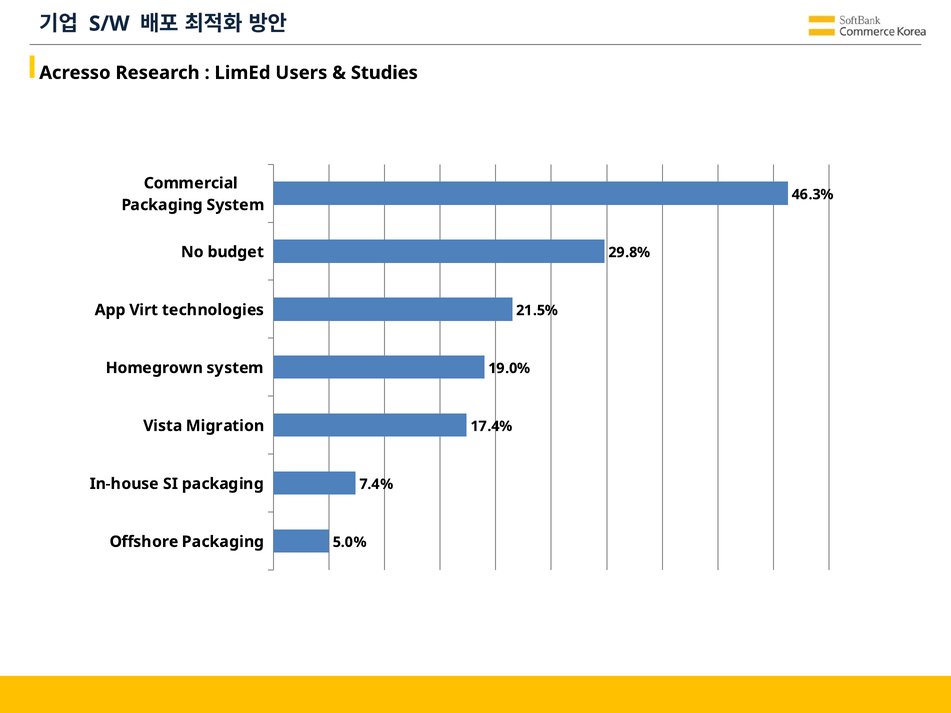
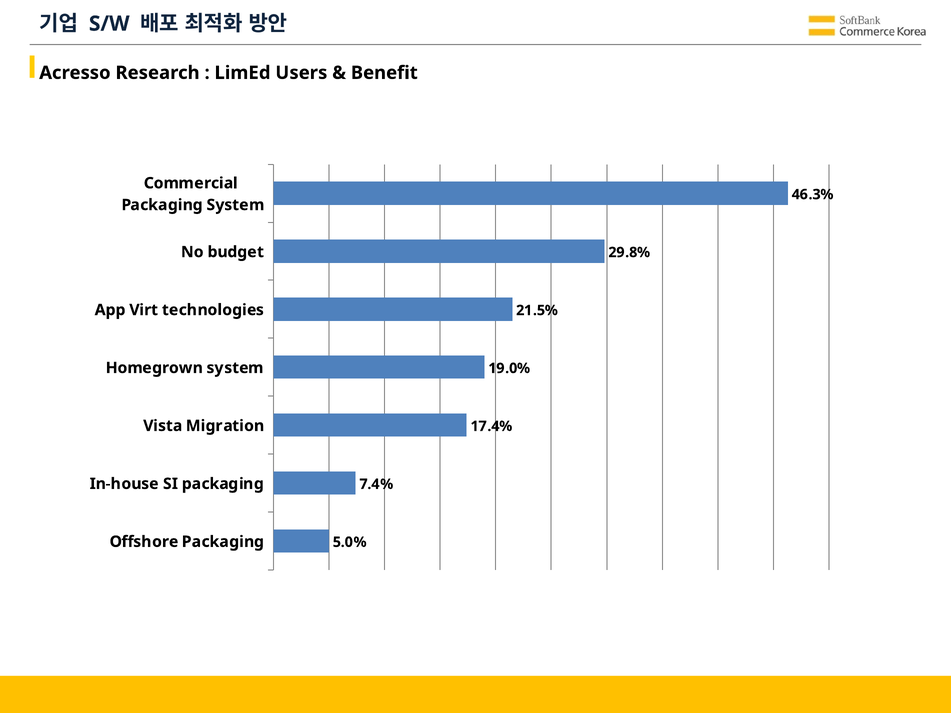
Studies: Studies -> Benefit
